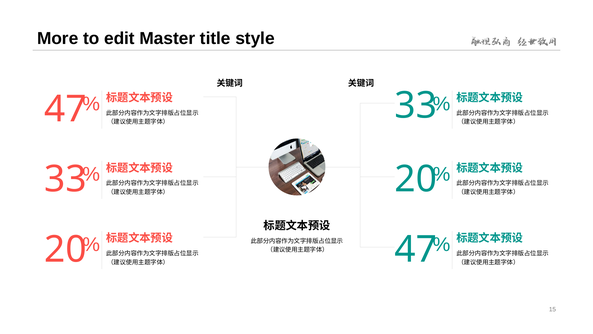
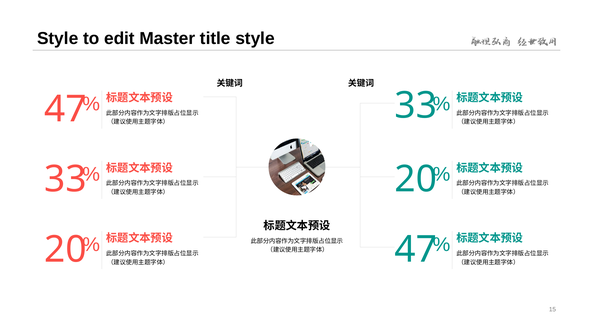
More at (58, 38): More -> Style
